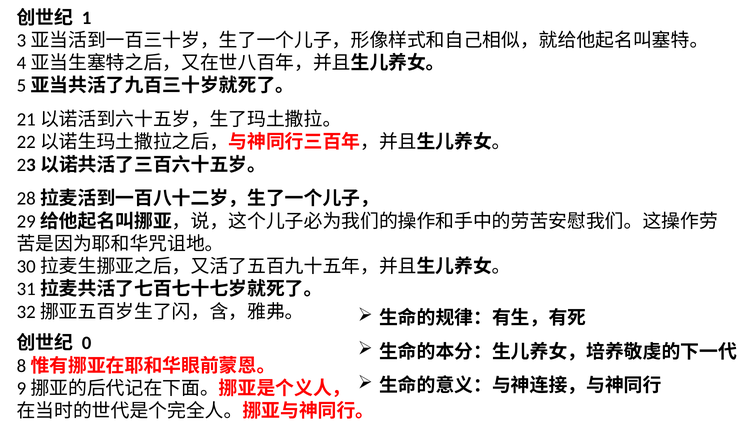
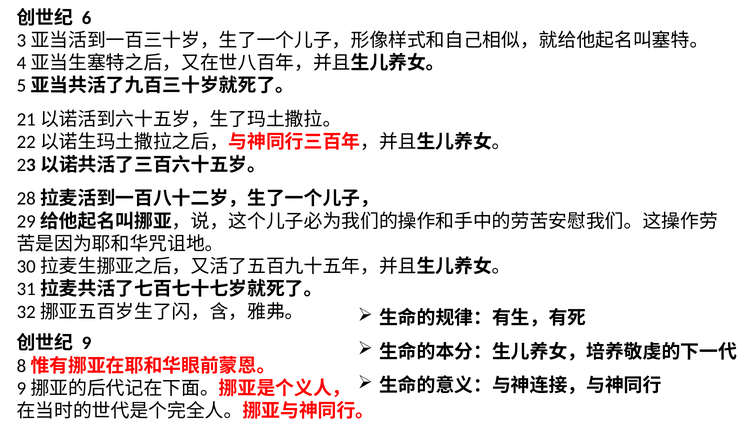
1: 1 -> 6
0: 0 -> 9
